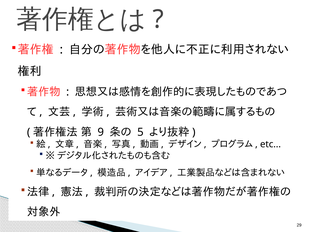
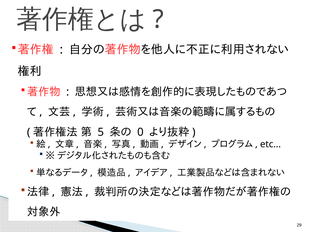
9: 9 -> 5
5: 5 -> 0
